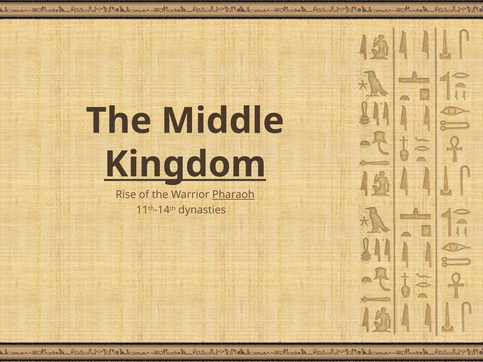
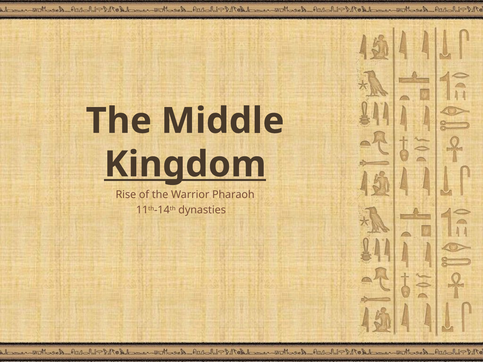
Pharaoh underline: present -> none
